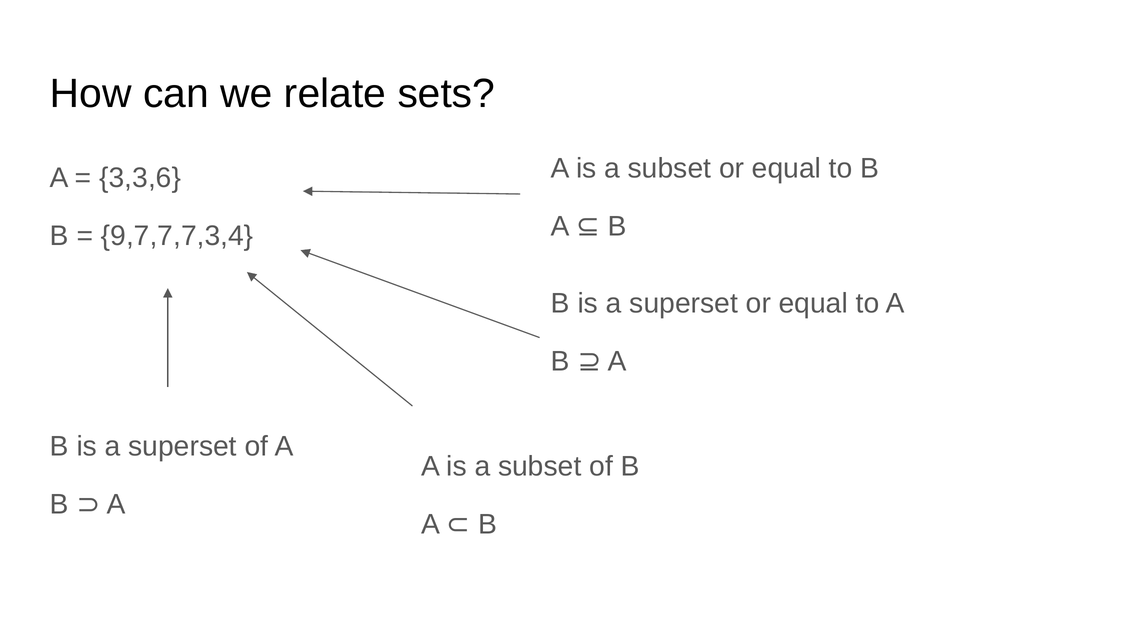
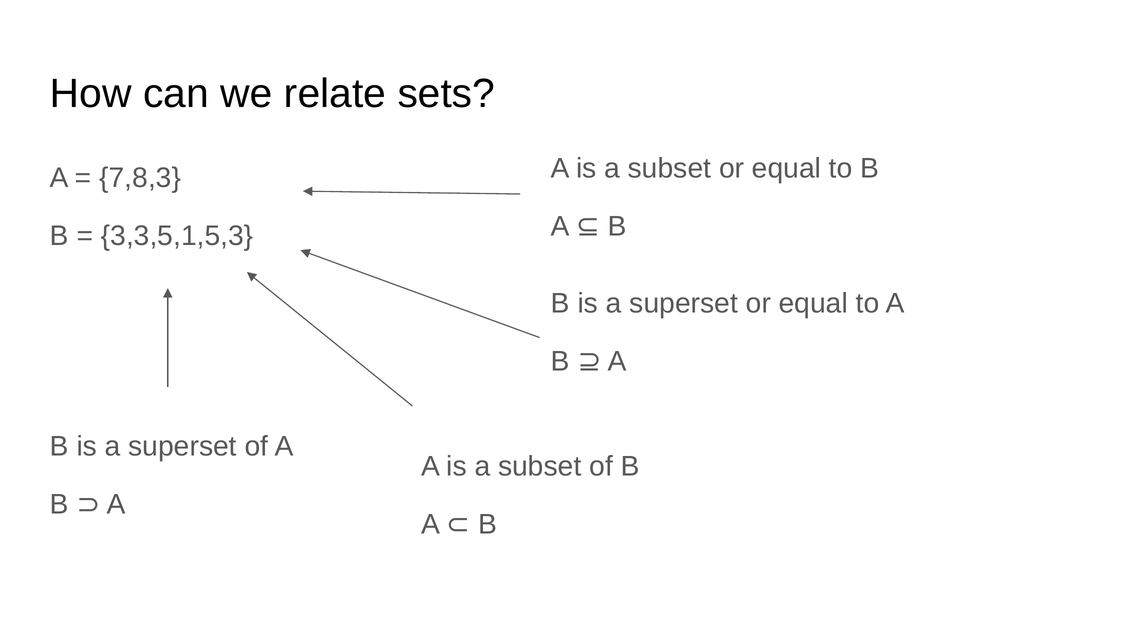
3,3,6: 3,3,6 -> 7,8,3
9,7,7,7,3,4: 9,7,7,7,3,4 -> 3,3,5,1,5,3
